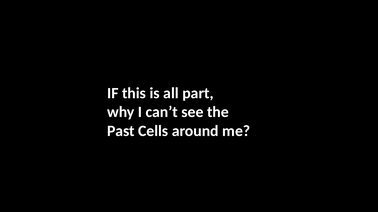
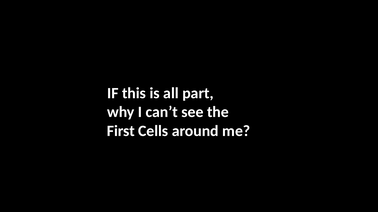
Past: Past -> First
